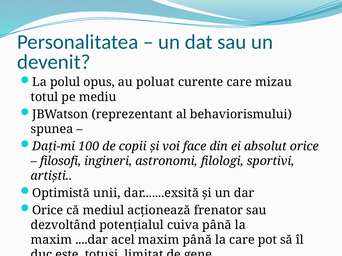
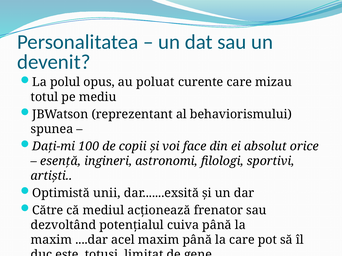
filosofi: filosofi -> esență
Orice at (48, 211): Orice -> Către
